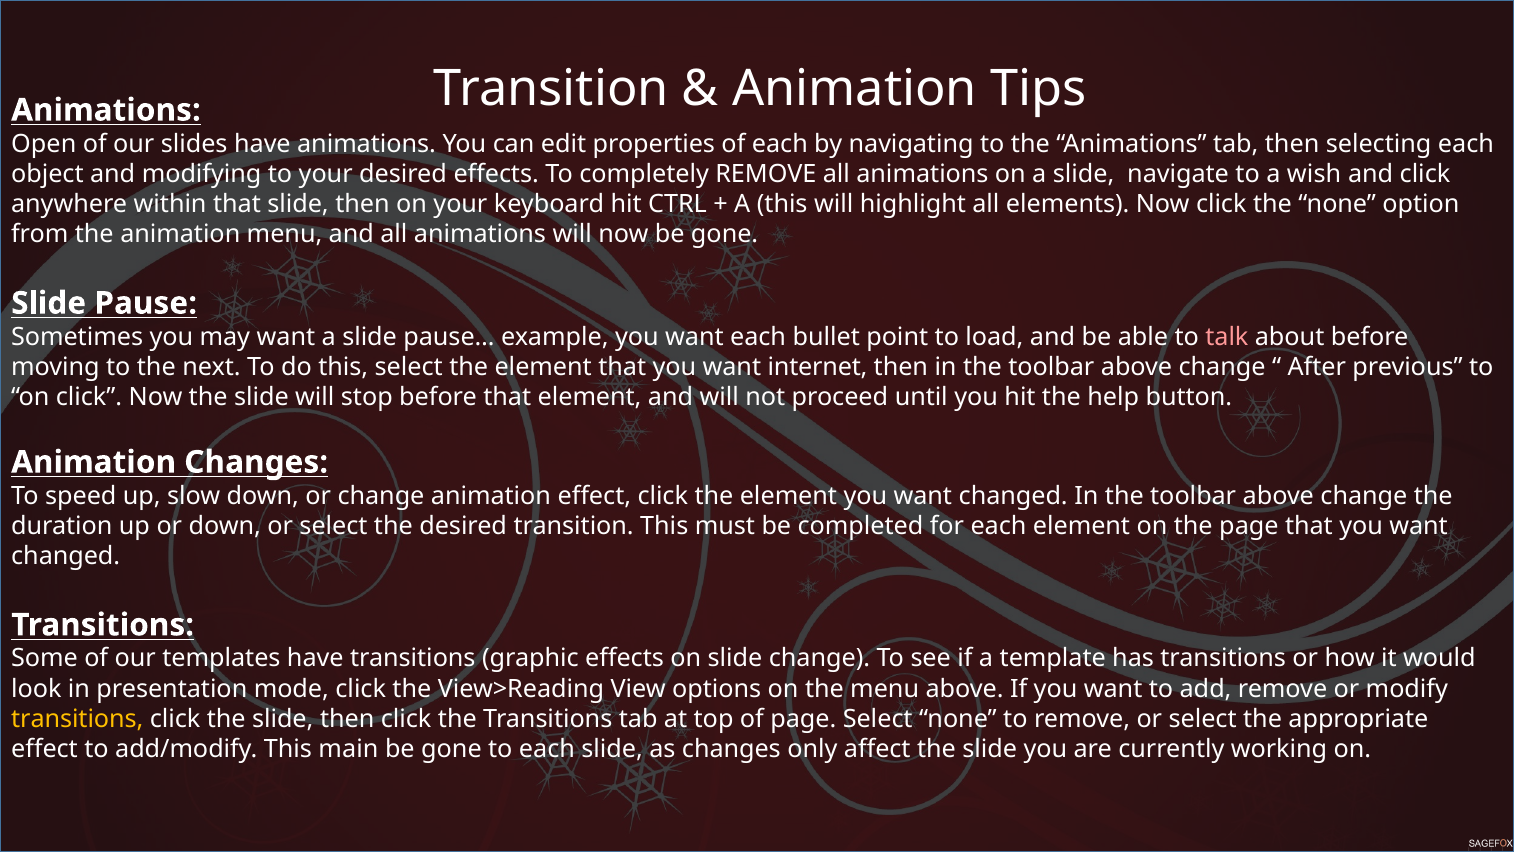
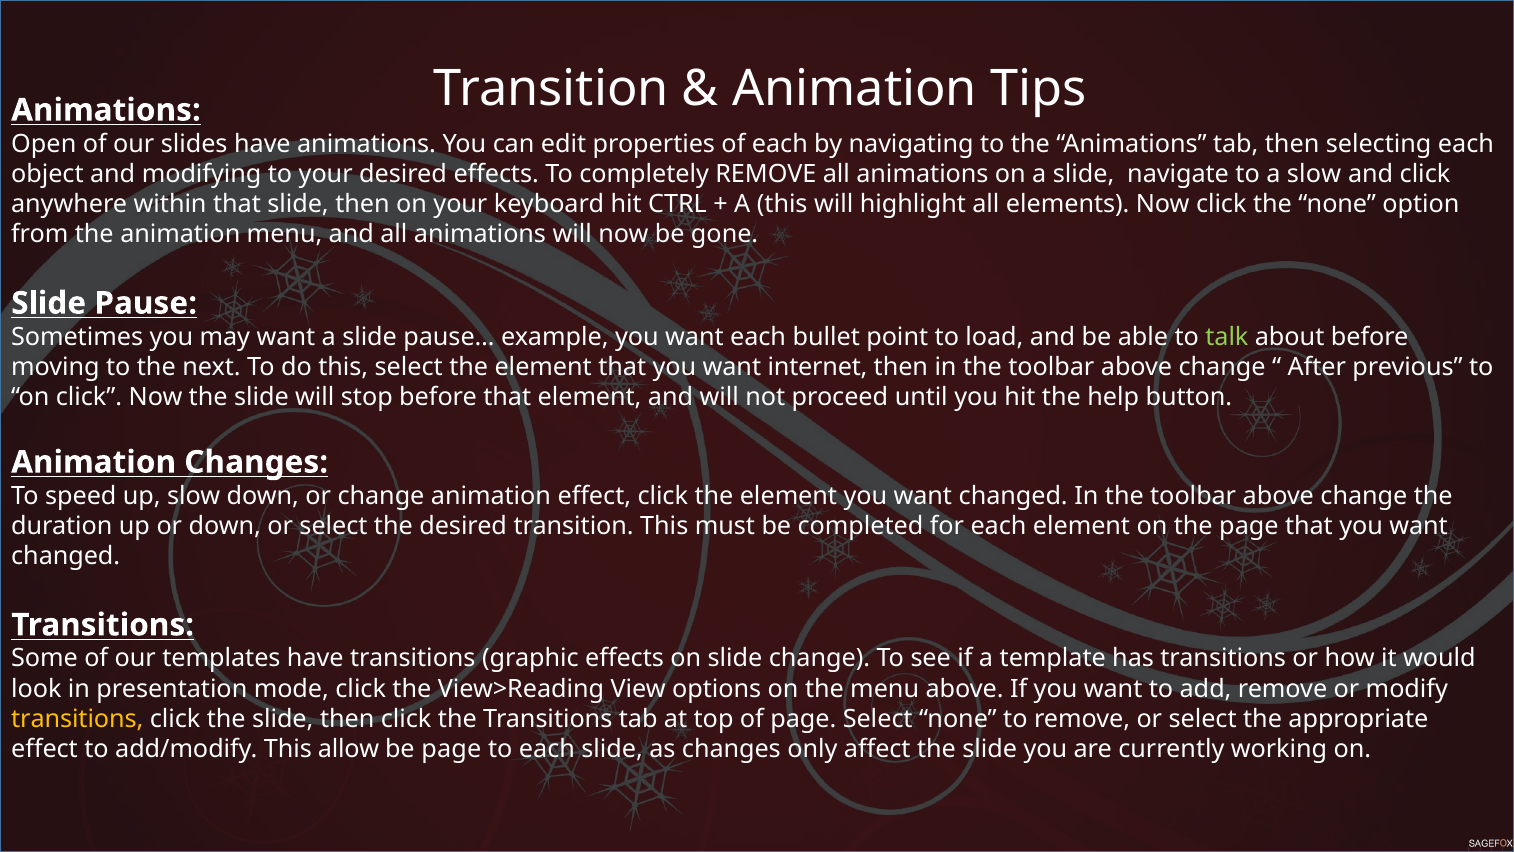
a wish: wish -> slow
talk colour: pink -> light green
main: main -> allow
gone at (451, 749): gone -> page
